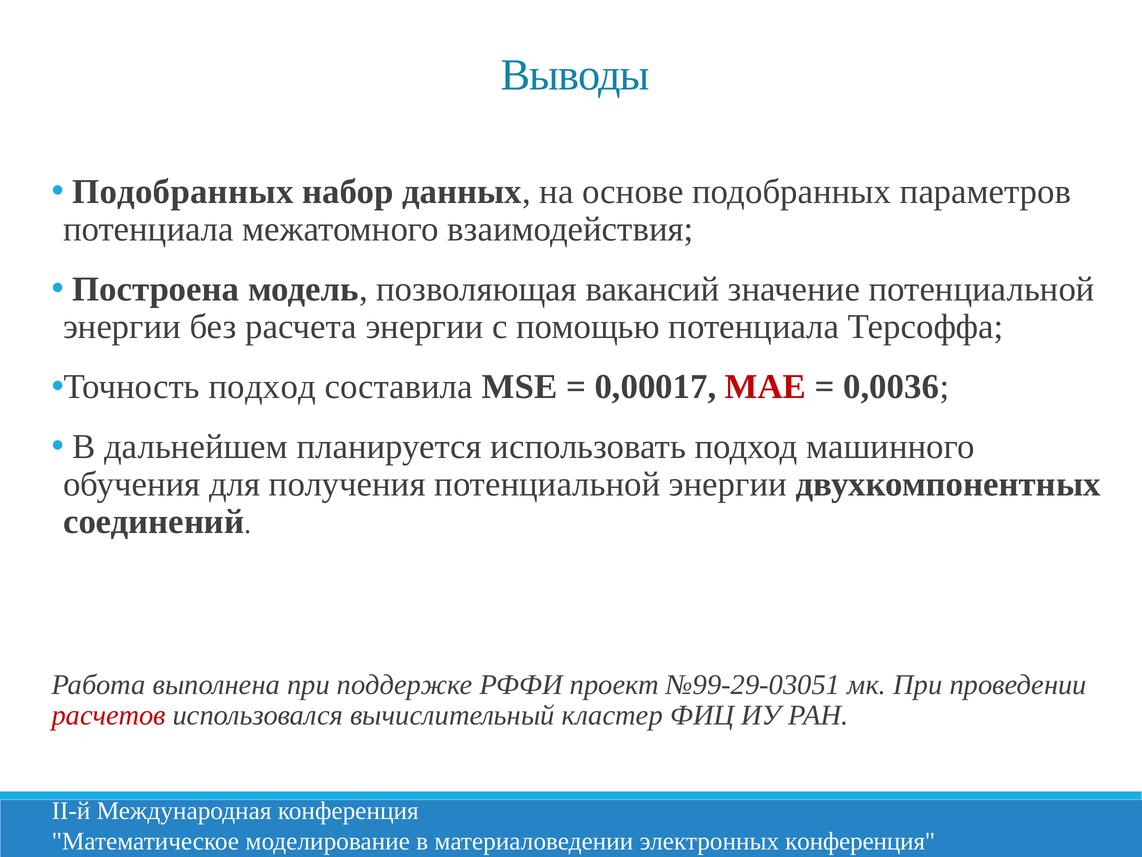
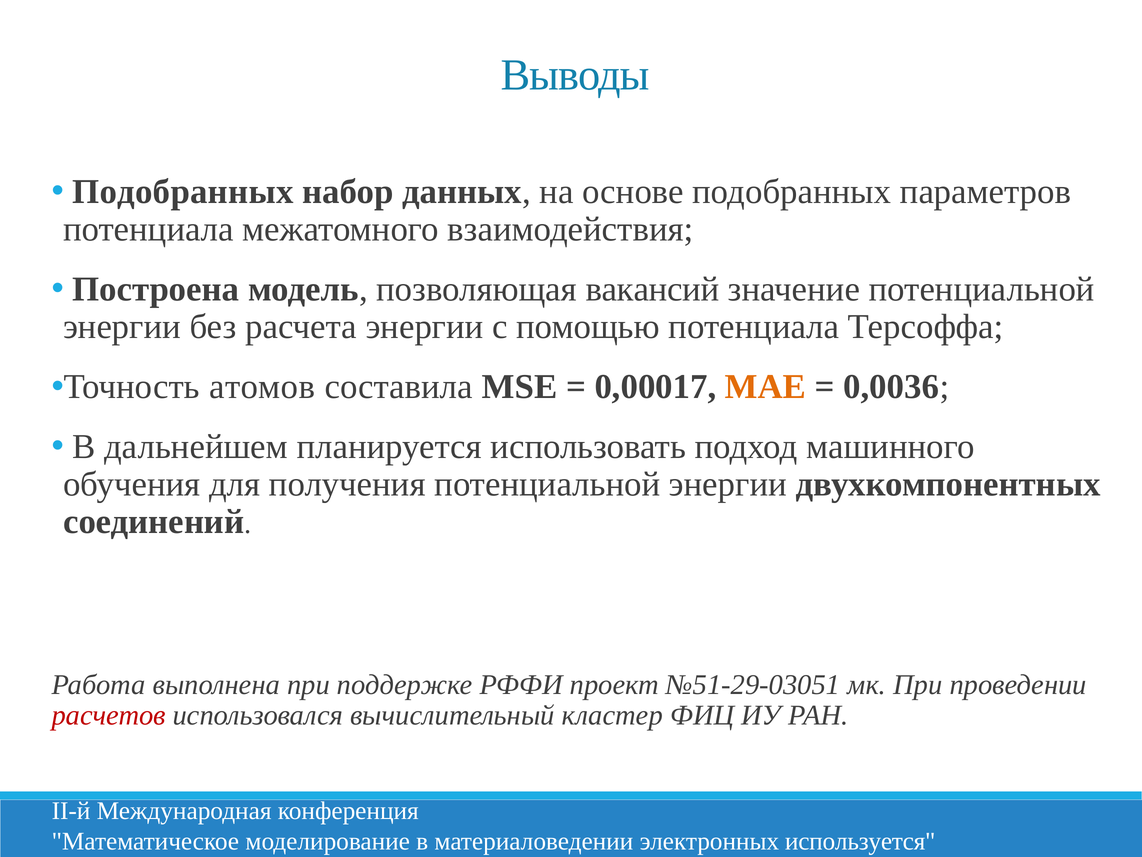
Точность подход: подход -> атомов
MAE colour: red -> orange
№99-29-03051: №99-29-03051 -> №51-29-03051
электронных конференция: конференция -> используется
